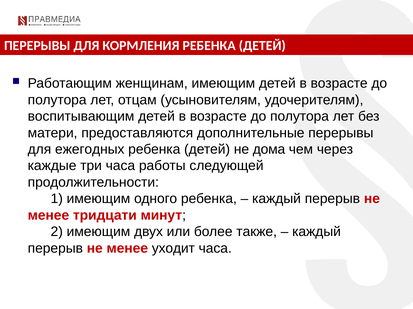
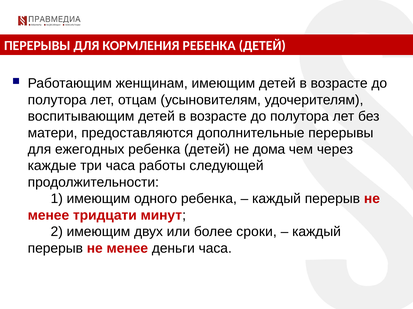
также: также -> сроки
уходит: уходит -> деньги
